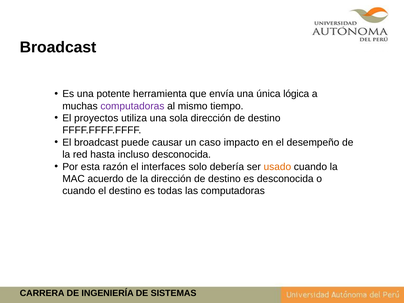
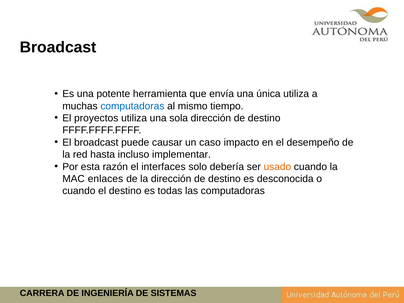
única lógica: lógica -> utiliza
computadoras at (132, 106) colour: purple -> blue
incluso desconocida: desconocida -> implementar
acuerdo: acuerdo -> enlaces
